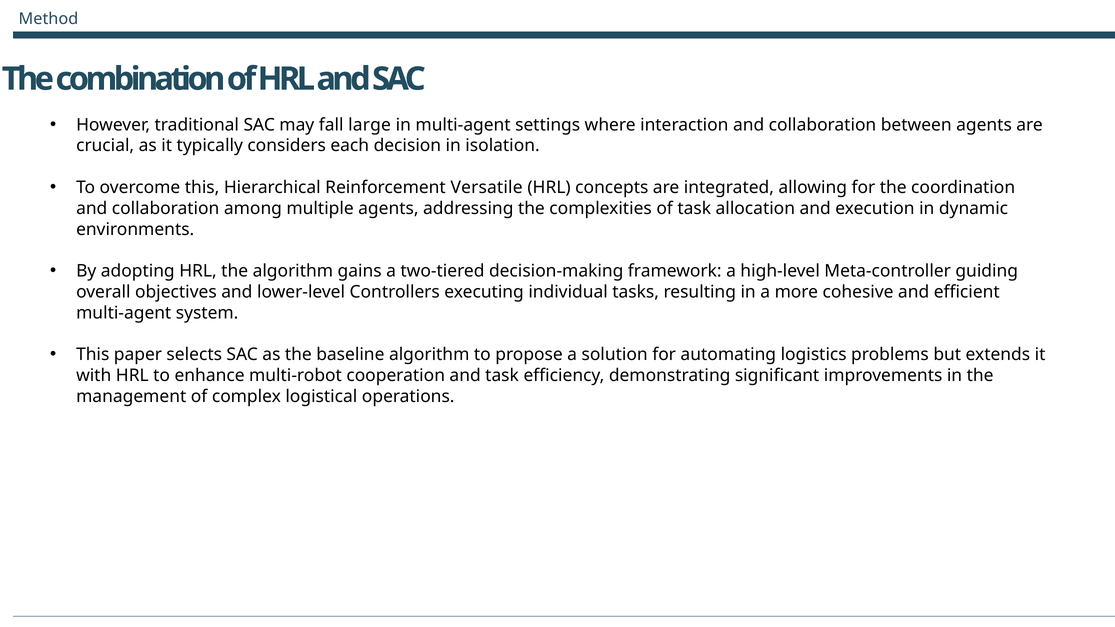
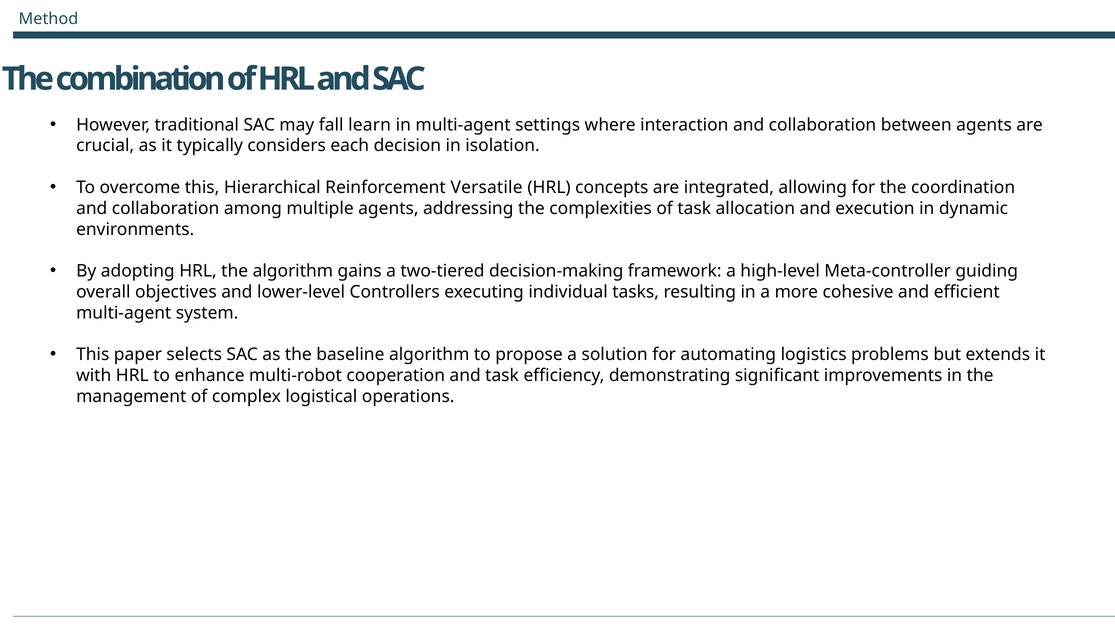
large: large -> learn
